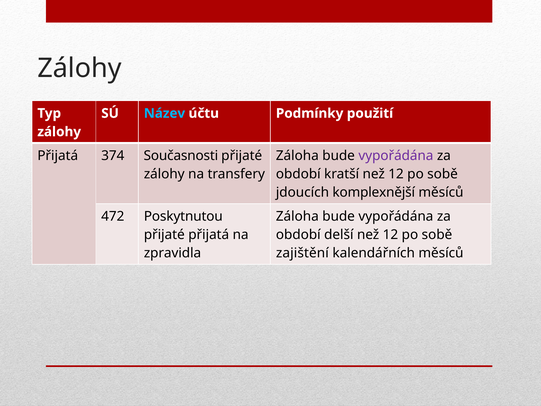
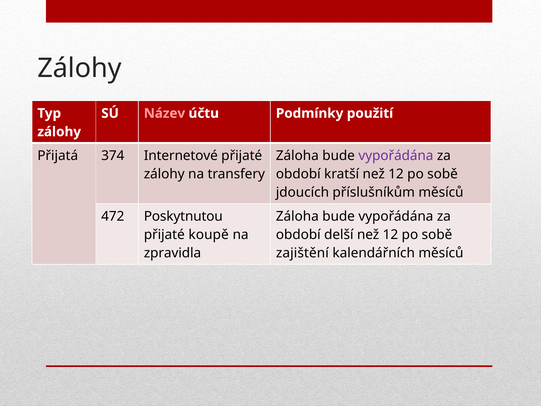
Název colour: light blue -> pink
Současnosti: Současnosti -> Internetové
komplexnější: komplexnější -> příslušníkům
přijaté přijatá: přijatá -> koupě
